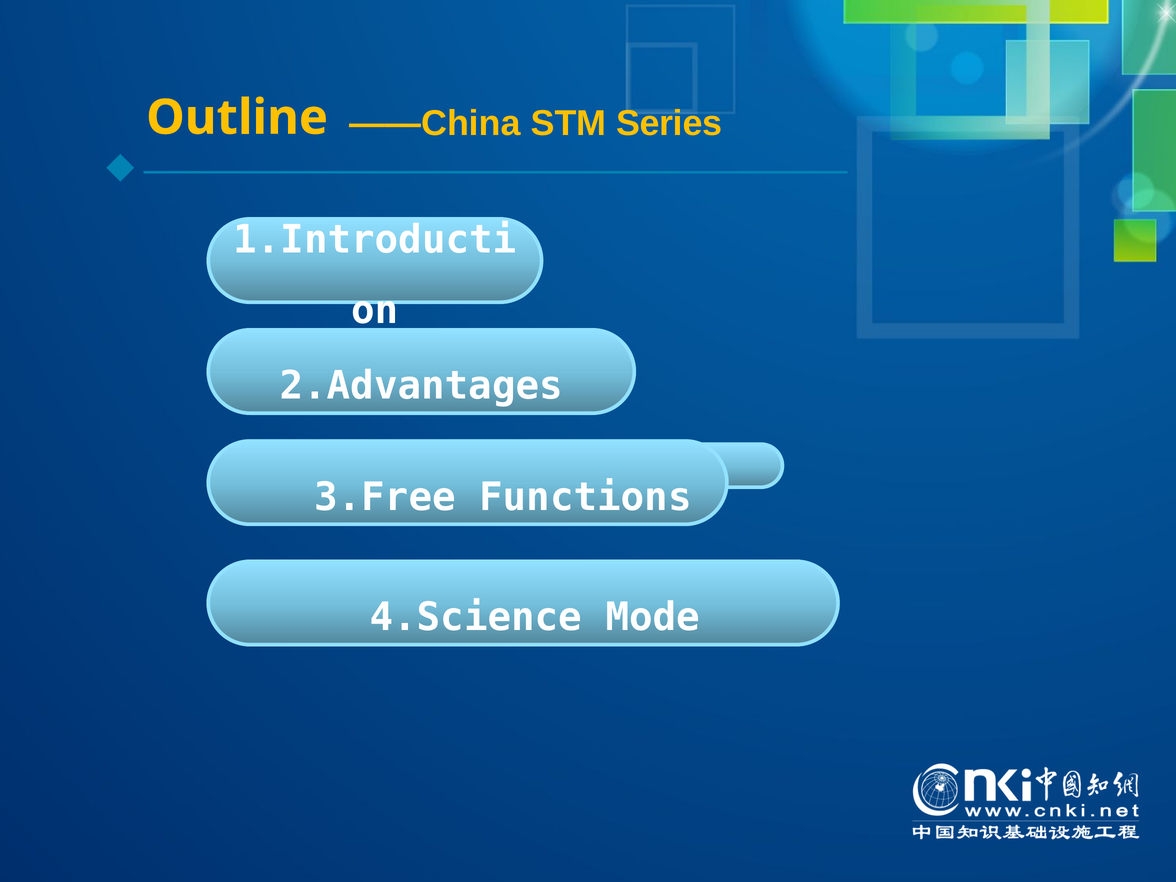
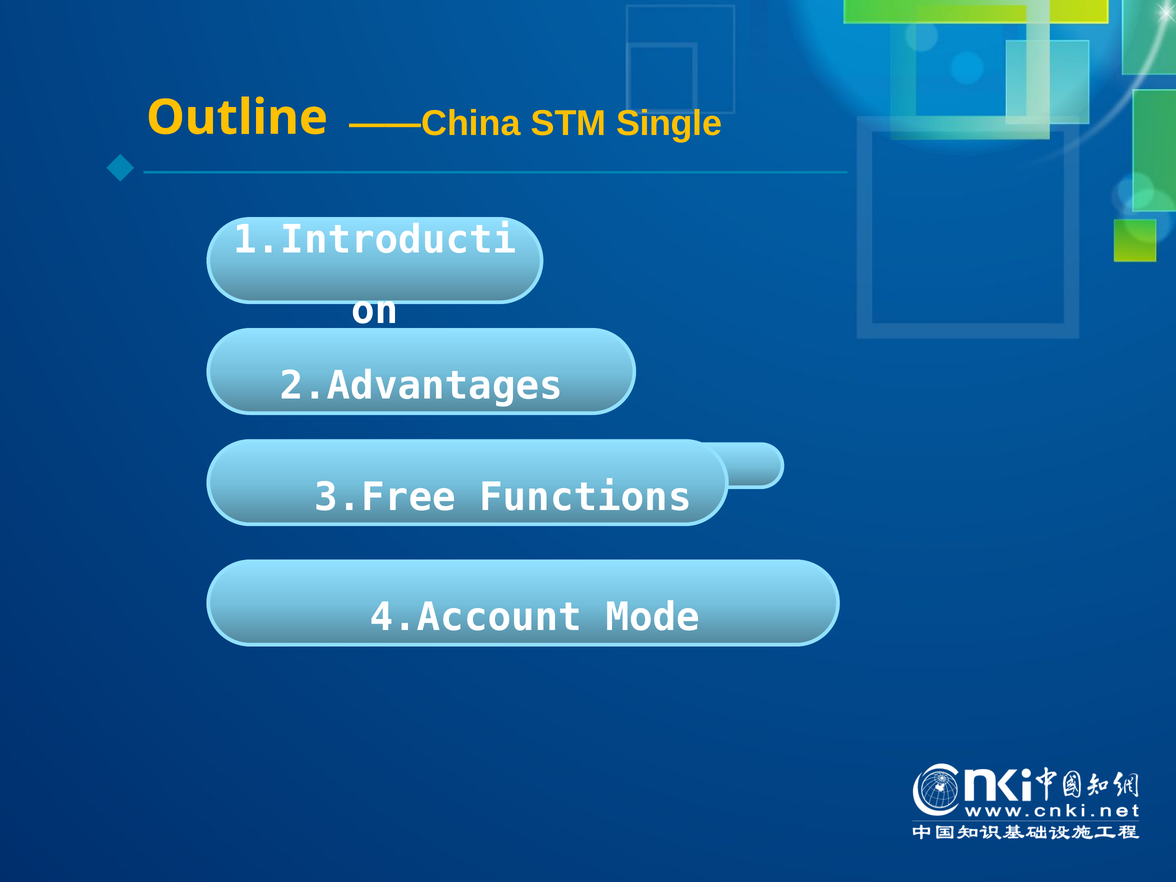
Series: Series -> Single
4.Science: 4.Science -> 4.Account
